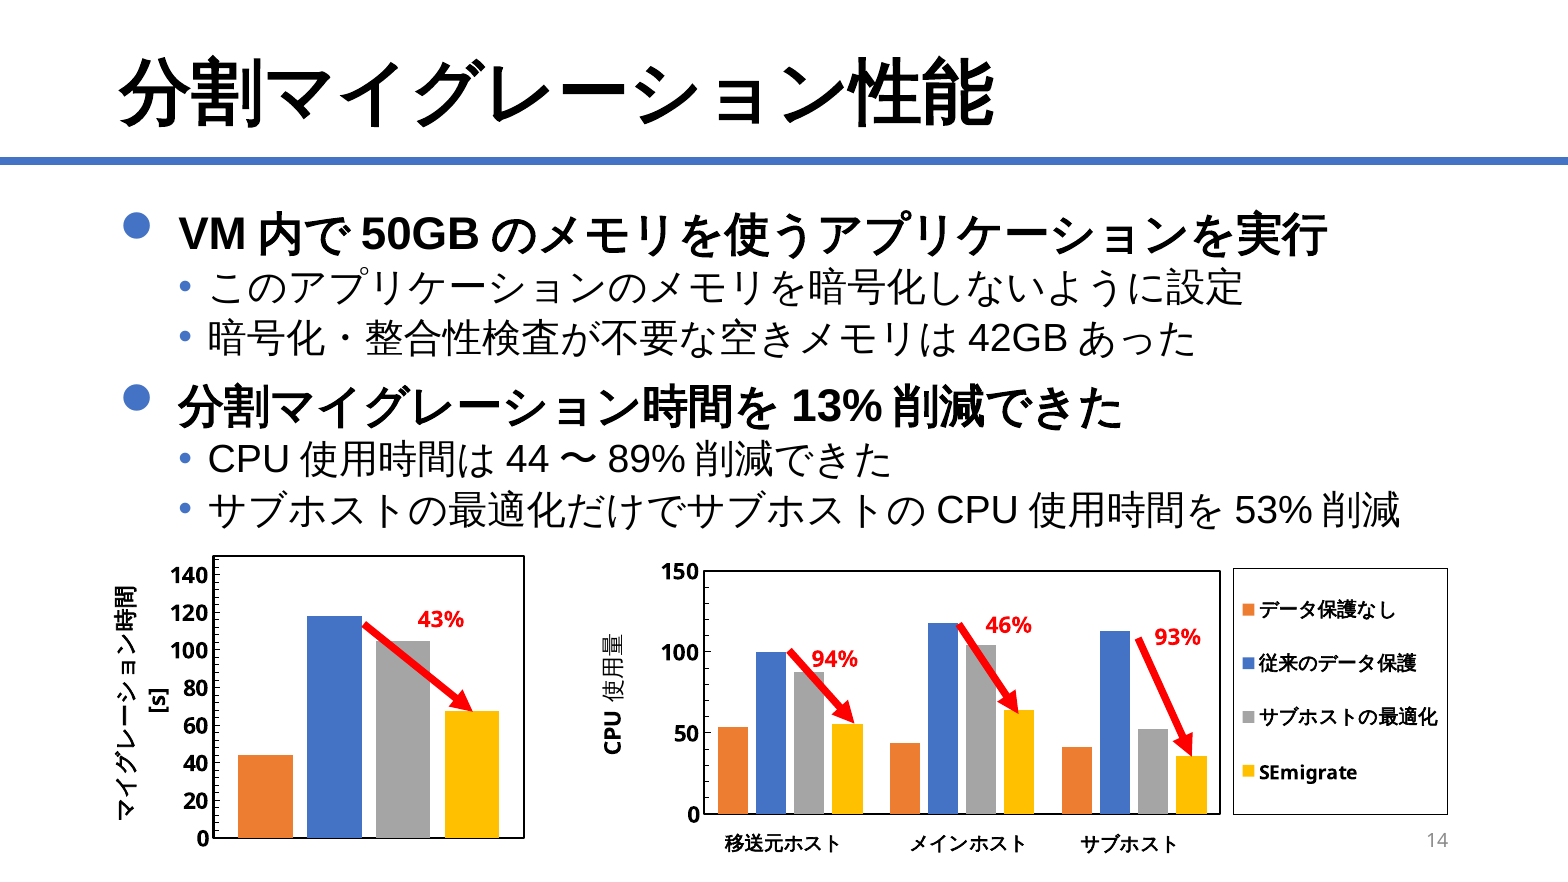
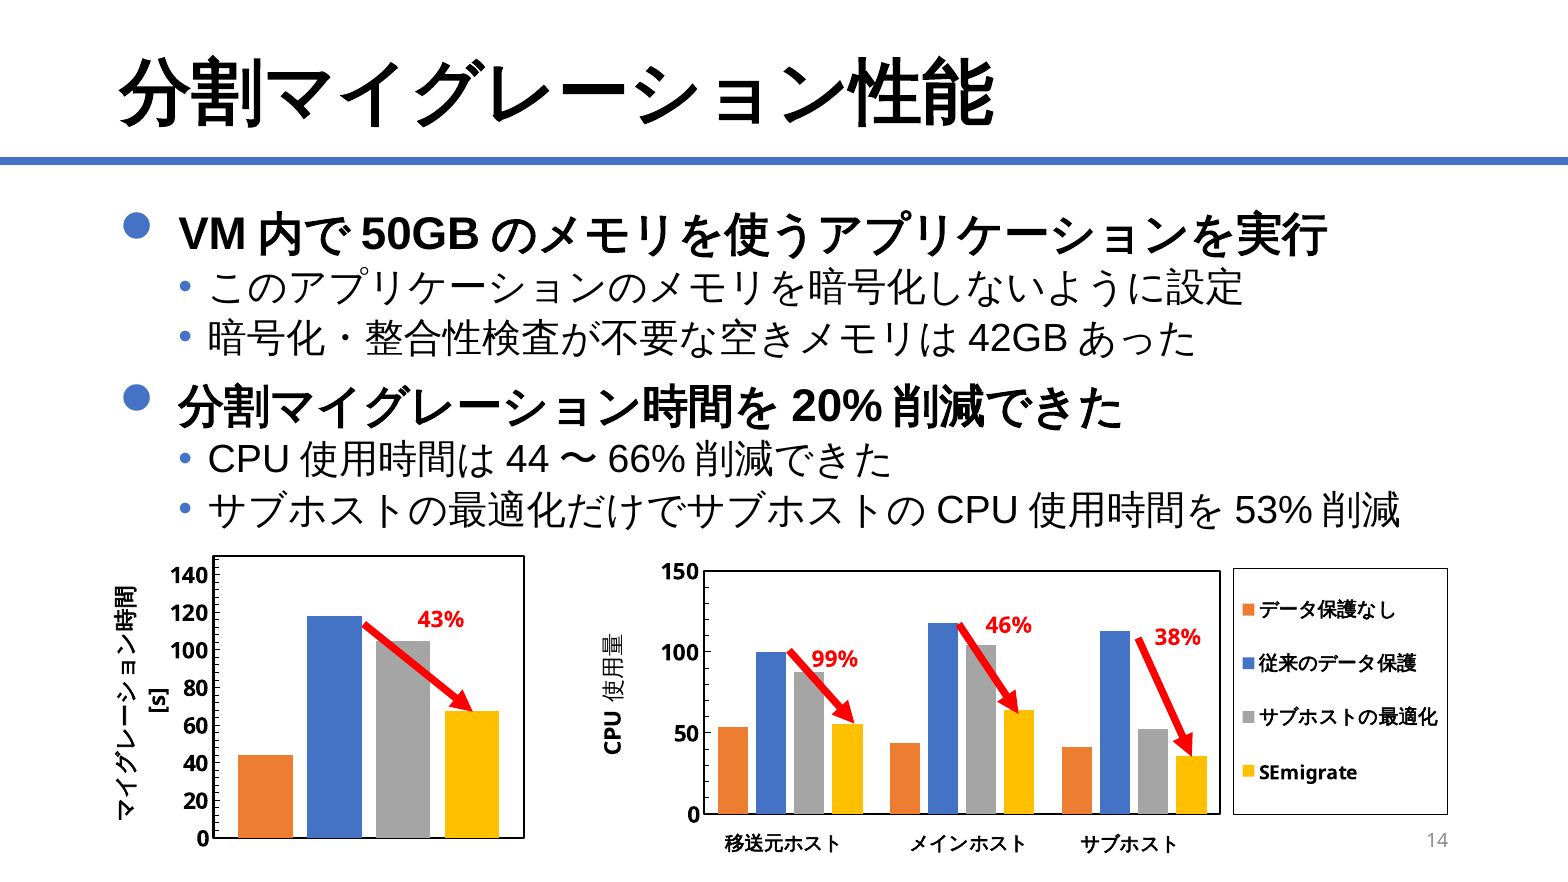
13%: 13% -> 20%
89%: 89% -> 66%
93%: 93% -> 38%
94%: 94% -> 99%
